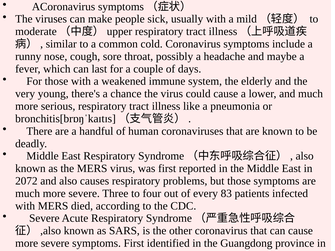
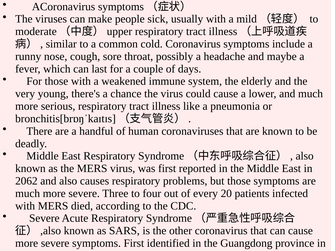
2072: 2072 -> 2062
83: 83 -> 20
